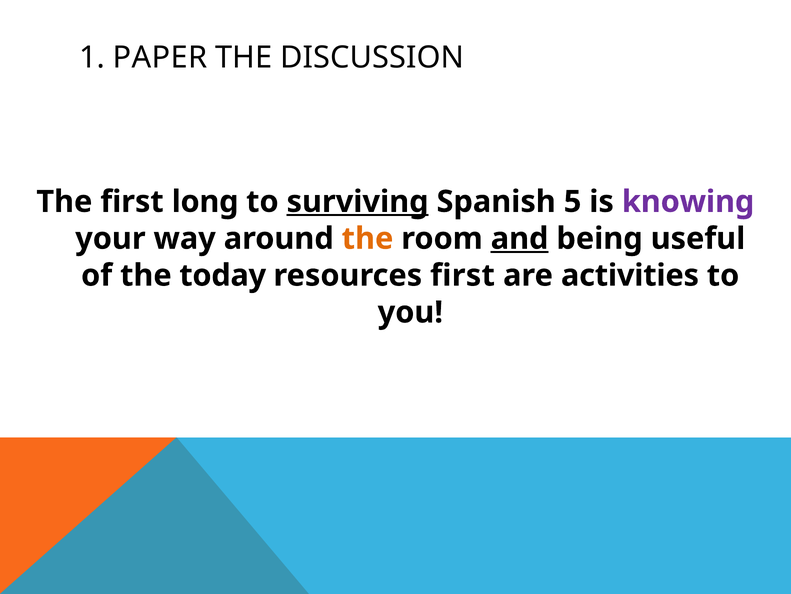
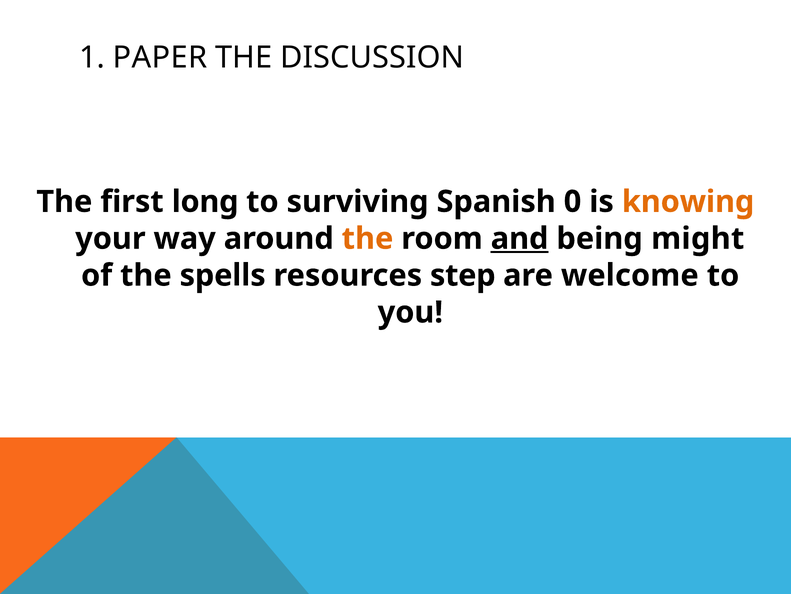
surviving underline: present -> none
5: 5 -> 0
knowing colour: purple -> orange
useful: useful -> might
today: today -> spells
resources first: first -> step
activities: activities -> welcome
